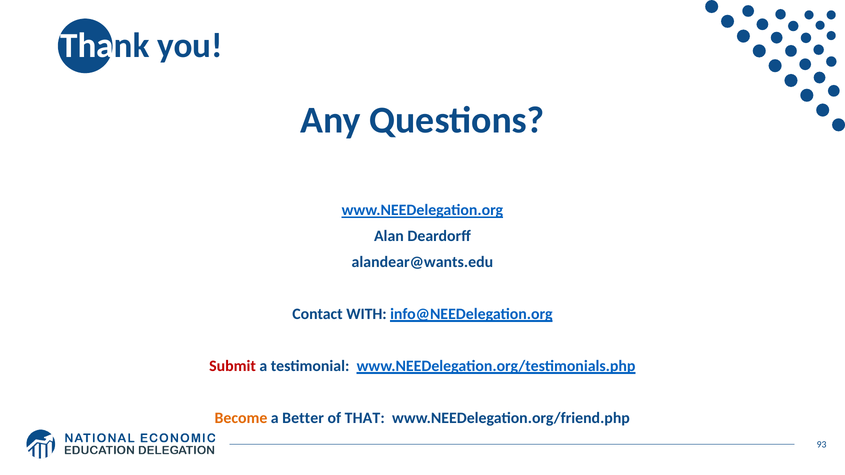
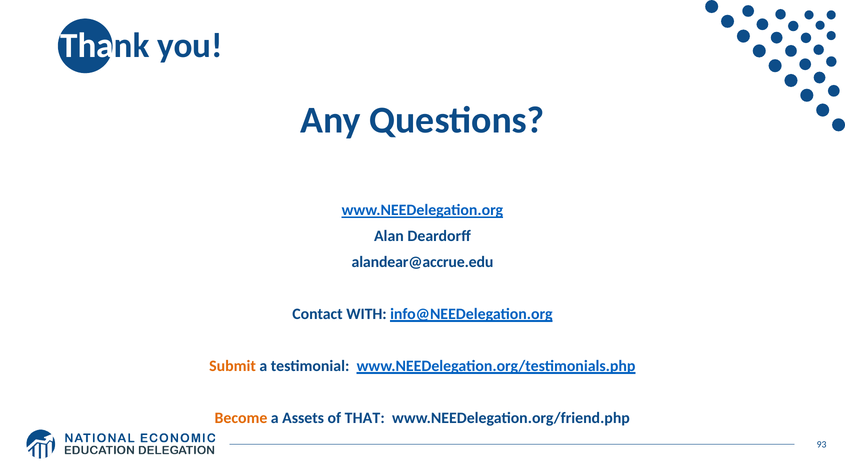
alandear@wants.edu: alandear@wants.edu -> alandear@accrue.edu
Submit colour: red -> orange
Better: Better -> Assets
